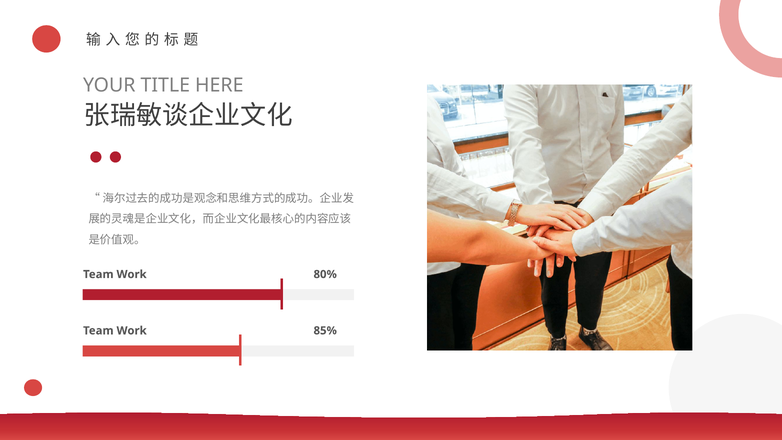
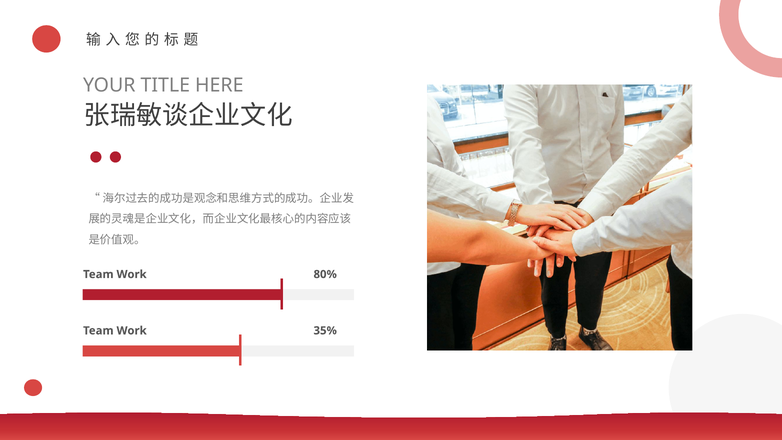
85%: 85% -> 35%
